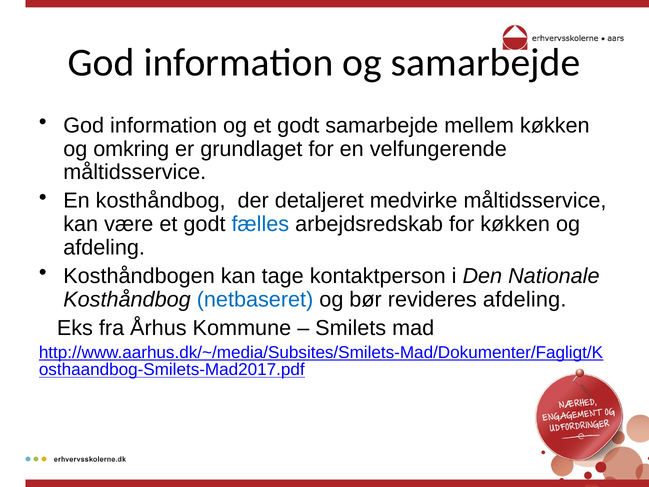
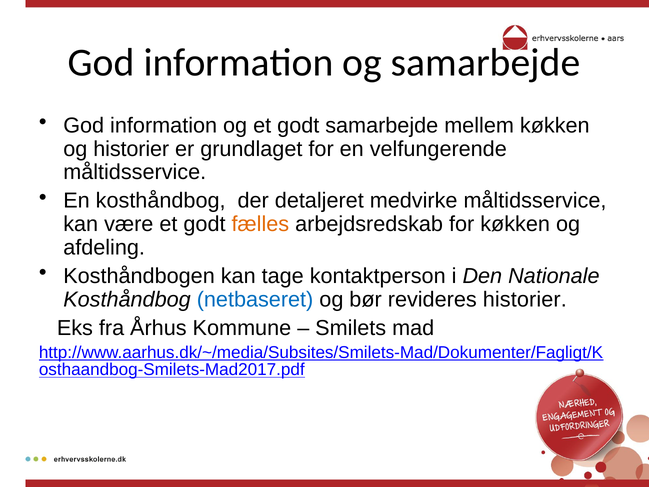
og omkring: omkring -> historier
fælles colour: blue -> orange
revideres afdeling: afdeling -> historier
